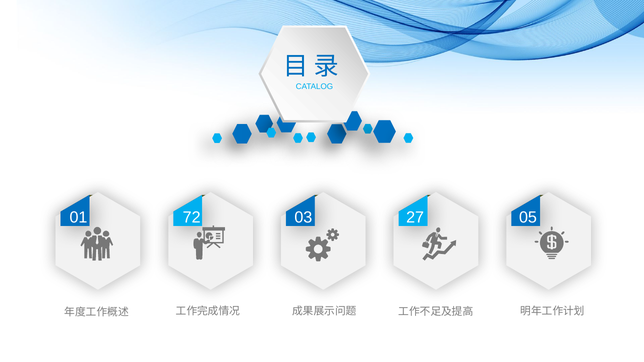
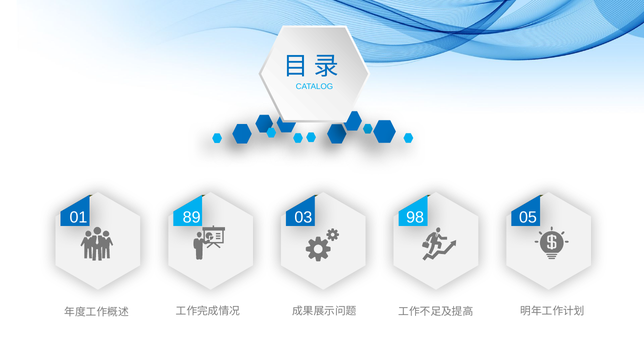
72: 72 -> 89
27: 27 -> 98
